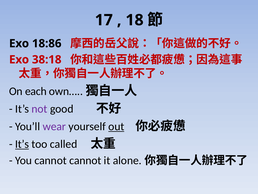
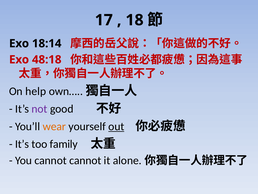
18:86: 18:86 -> 18:14
38:18: 38:18 -> 48:18
each: each -> help
wear colour: purple -> orange
It’s at (22, 144) underline: present -> none
called: called -> family
